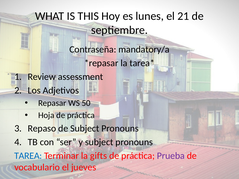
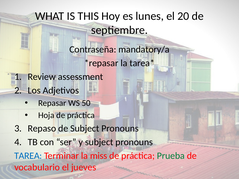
21: 21 -> 20
gifts: gifts -> miss
Prueba colour: purple -> green
